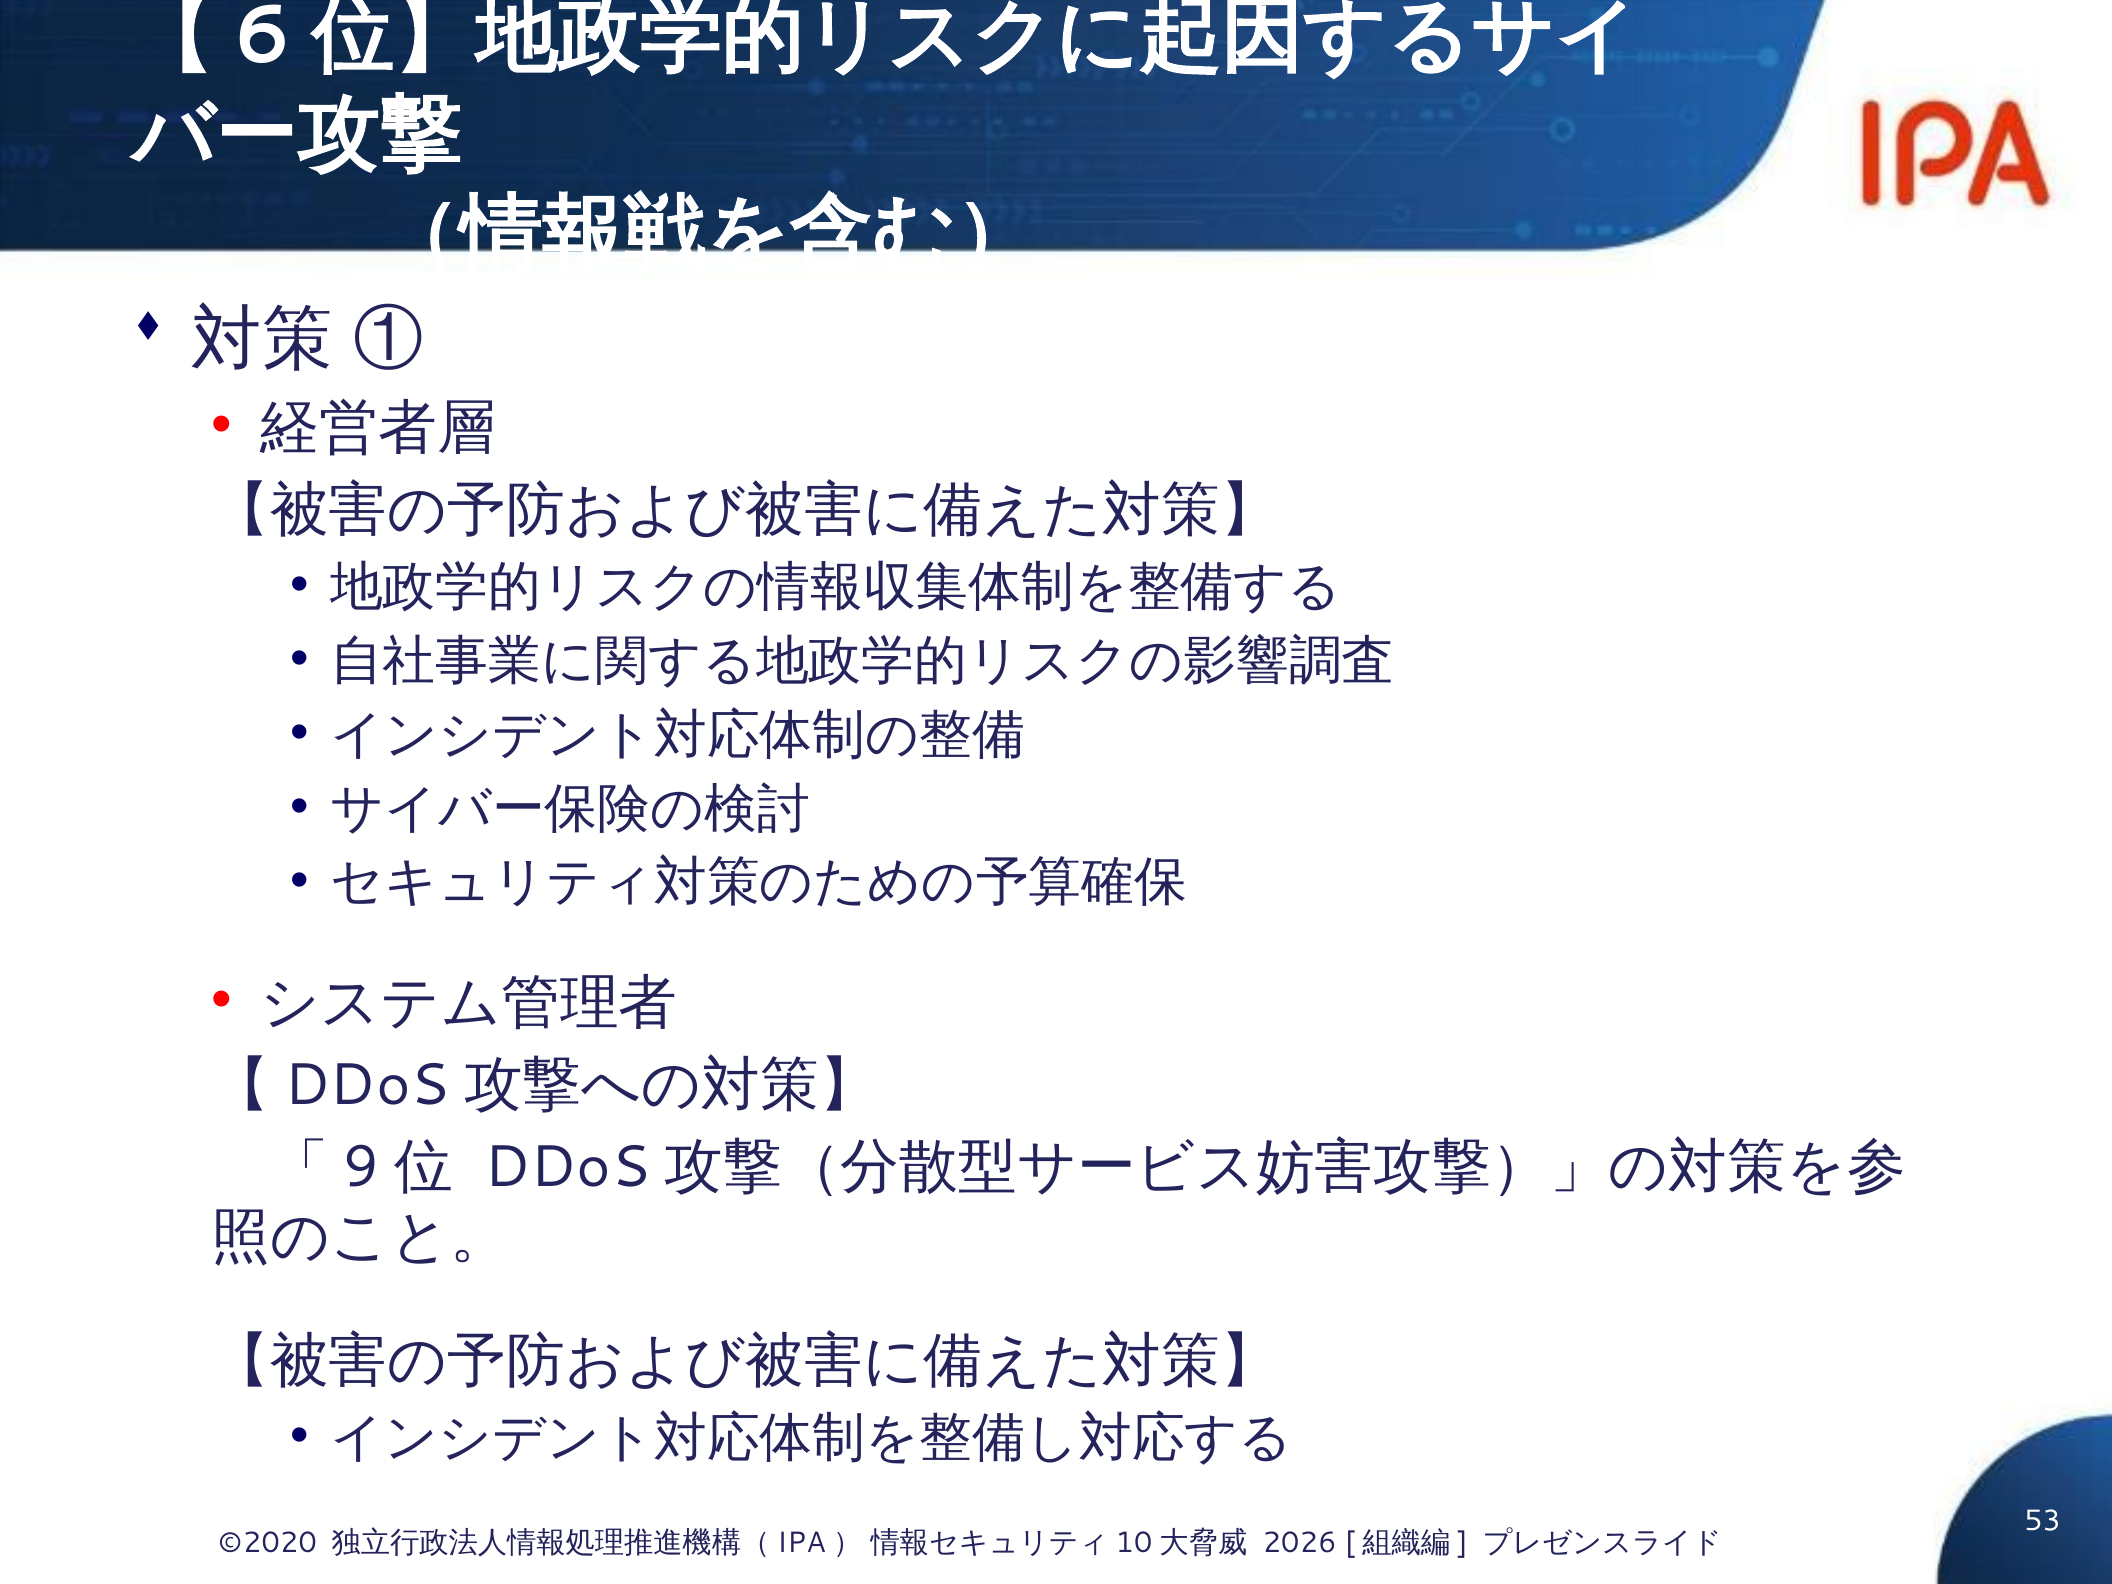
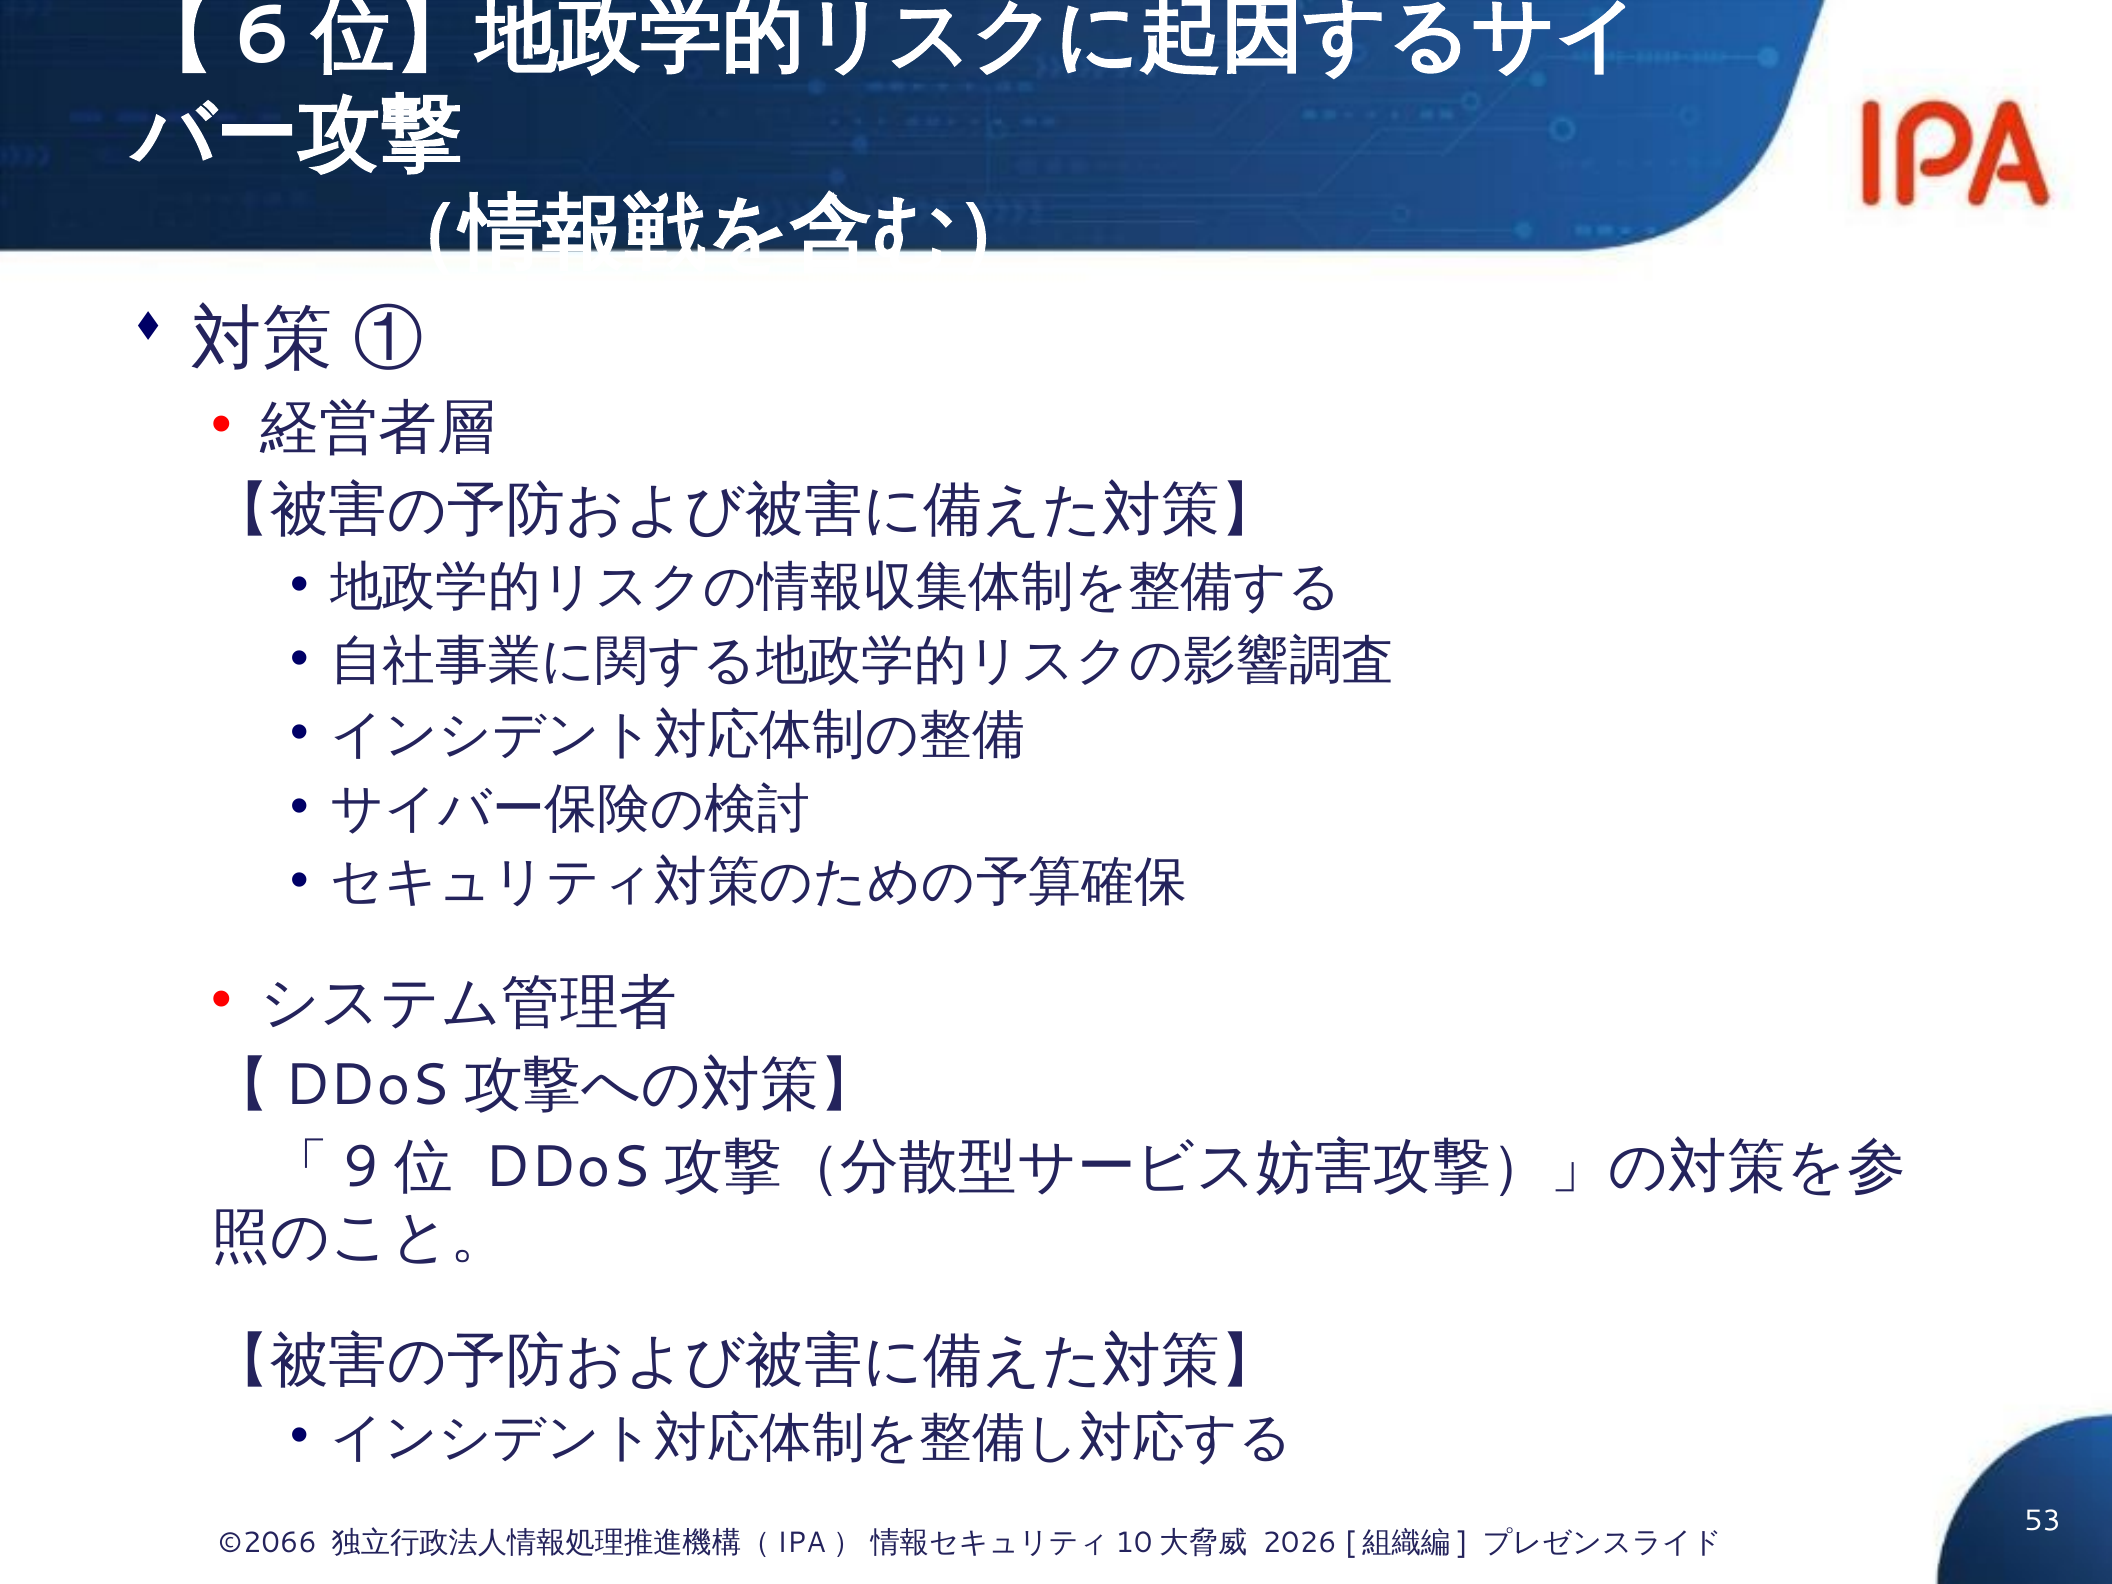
©2020: ©2020 -> ©2066
